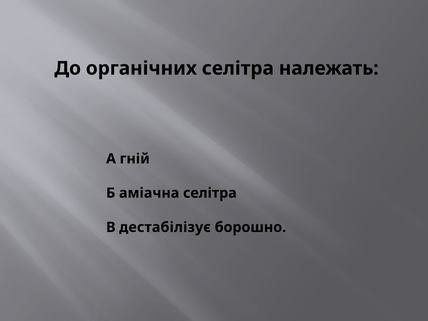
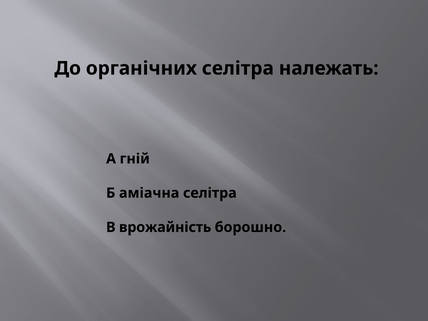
дестабілізує: дестабілізує -> врожайність
